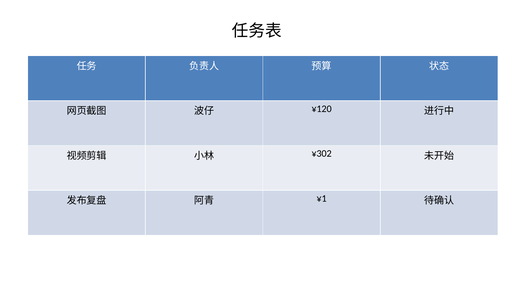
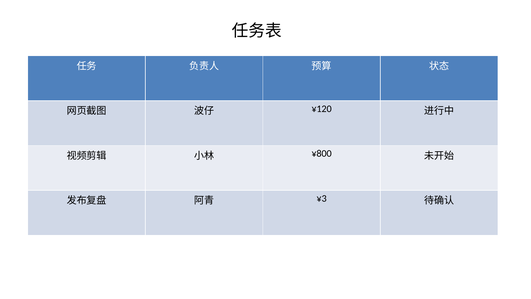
¥302: ¥302 -> ¥800
¥1: ¥1 -> ¥3
